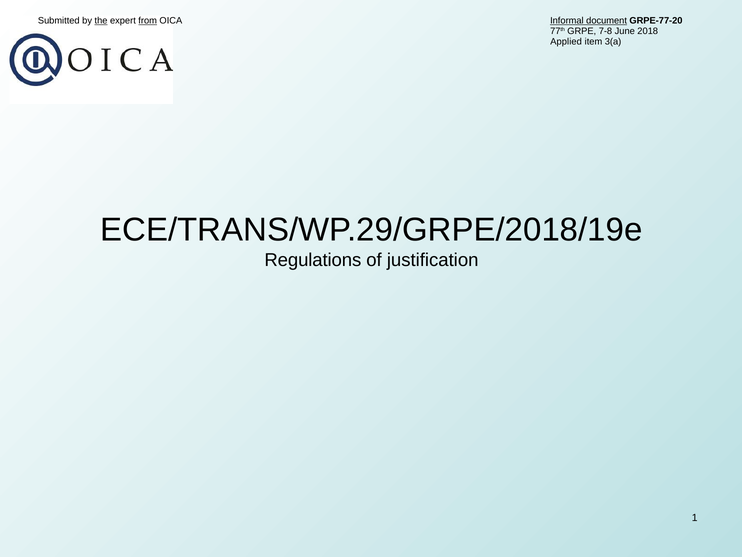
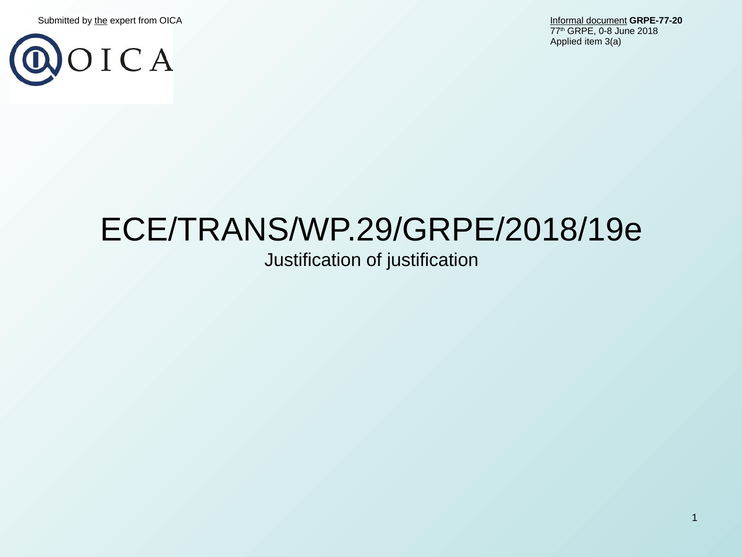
from underline: present -> none
7-8: 7-8 -> 0-8
Regulations at (313, 260): Regulations -> Justification
